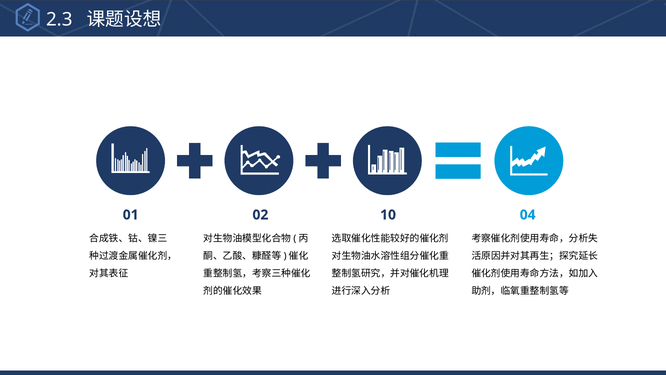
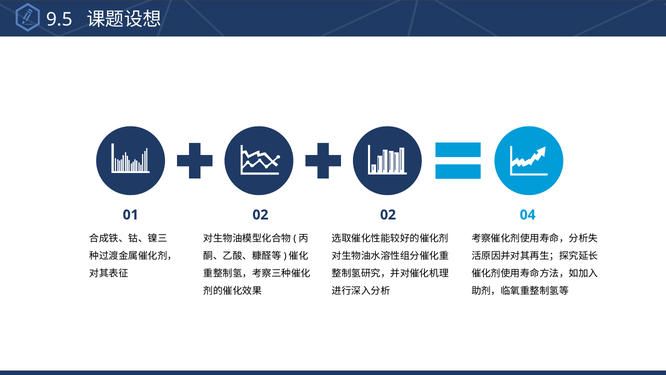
2.3: 2.3 -> 9.5
02 10: 10 -> 02
